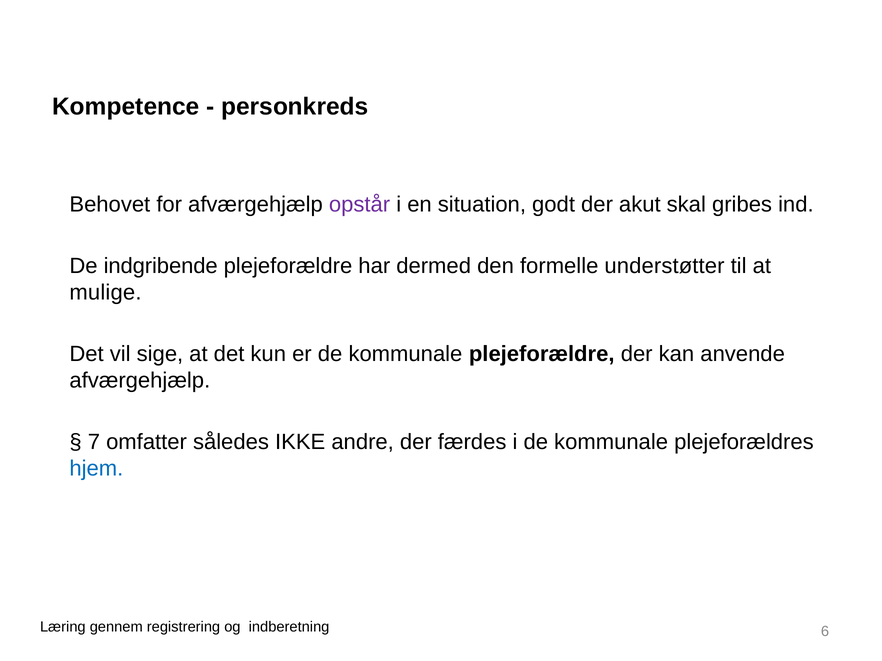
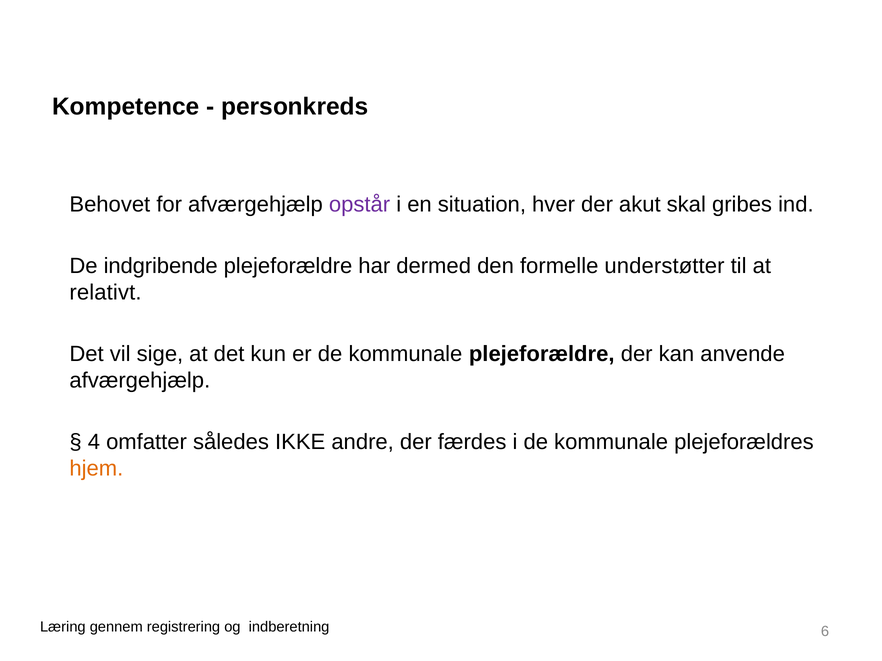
godt: godt -> hver
mulige: mulige -> relativt
7: 7 -> 4
hjem colour: blue -> orange
